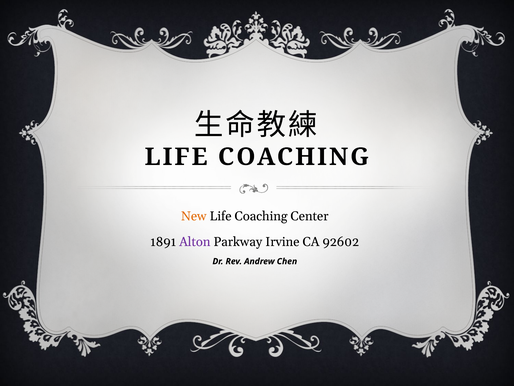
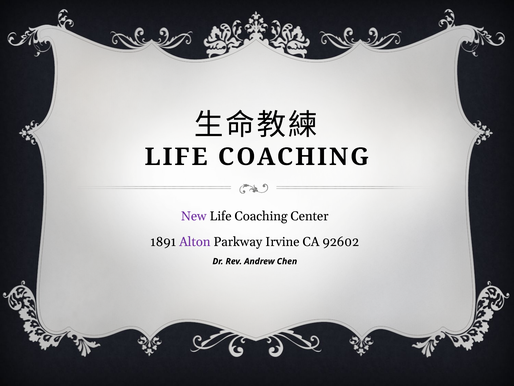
New colour: orange -> purple
